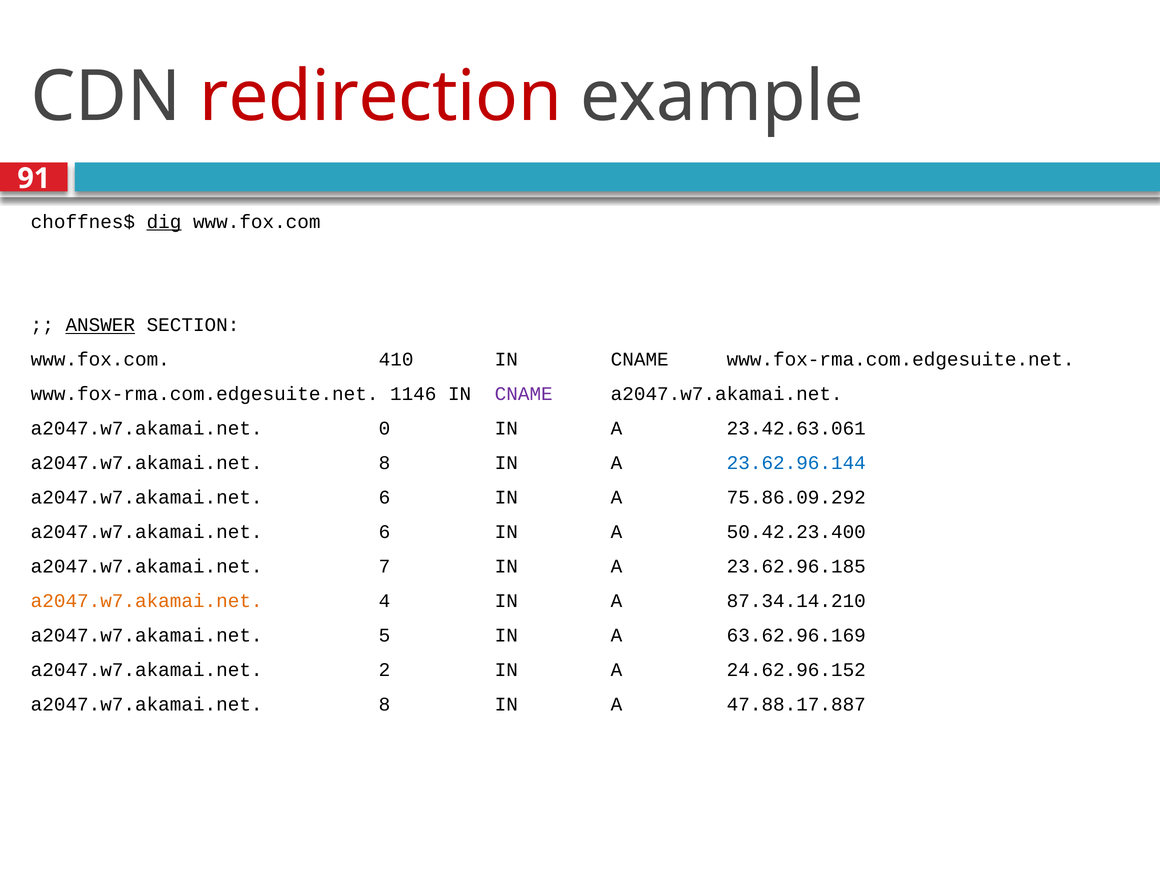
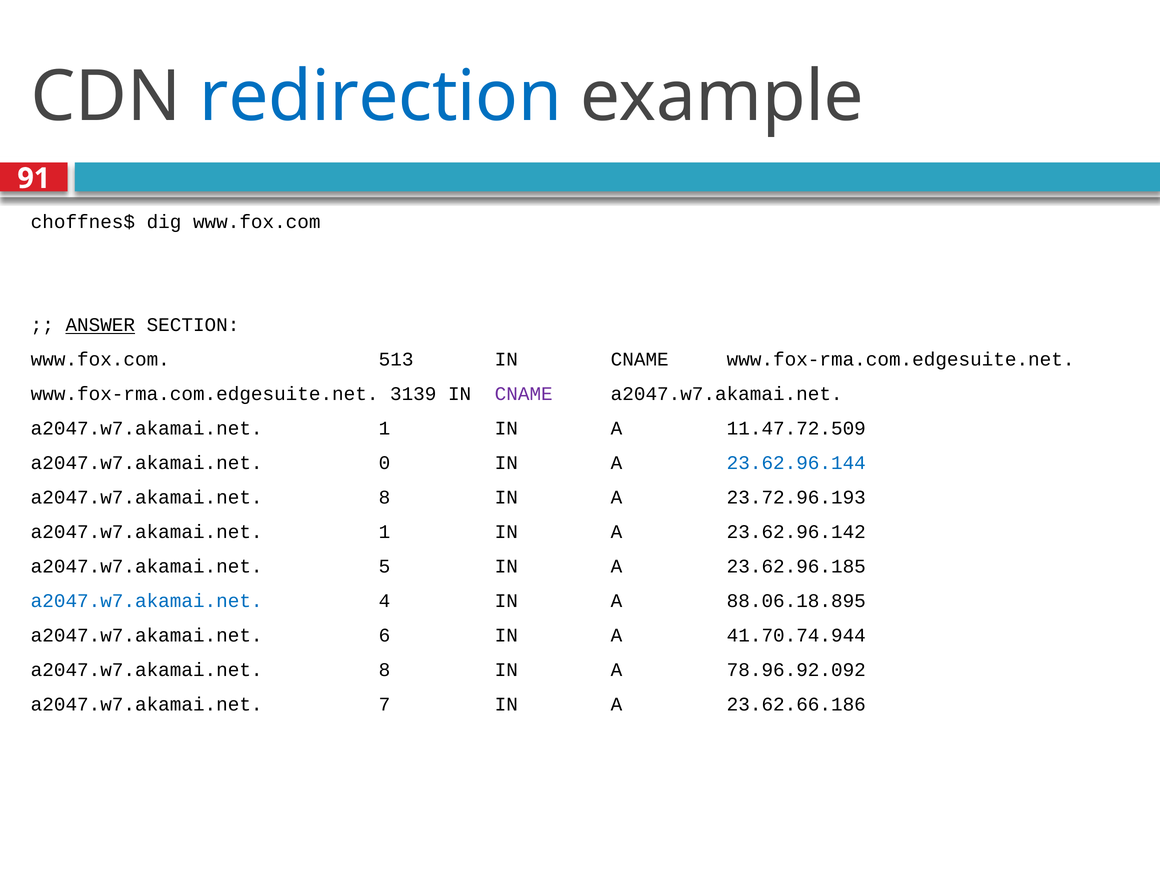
redirection colour: red -> blue
dig underline: present -> none
410: 410 -> 513
1146: 1146 -> 3139
0 at (385, 429): 0 -> 1
23.42.63.061: 23.42.63.061 -> 11.47.72.509
8 at (385, 463): 8 -> 0
6 at (385, 497): 6 -> 8
75.86.09.292: 75.86.09.292 -> 23.72.96.193
6 at (385, 532): 6 -> 1
50.42.23.400: 50.42.23.400 -> 23.62.96.142
7: 7 -> 5
a2047.w7.akamai.net at (147, 601) colour: orange -> blue
87.34.14.210: 87.34.14.210 -> 88.06.18.895
5: 5 -> 6
63.62.96.169: 63.62.96.169 -> 41.70.74.944
2 at (385, 670): 2 -> 8
24.62.96.152: 24.62.96.152 -> 78.96.92.092
8 at (385, 704): 8 -> 7
47.88.17.887: 47.88.17.887 -> 23.62.66.186
